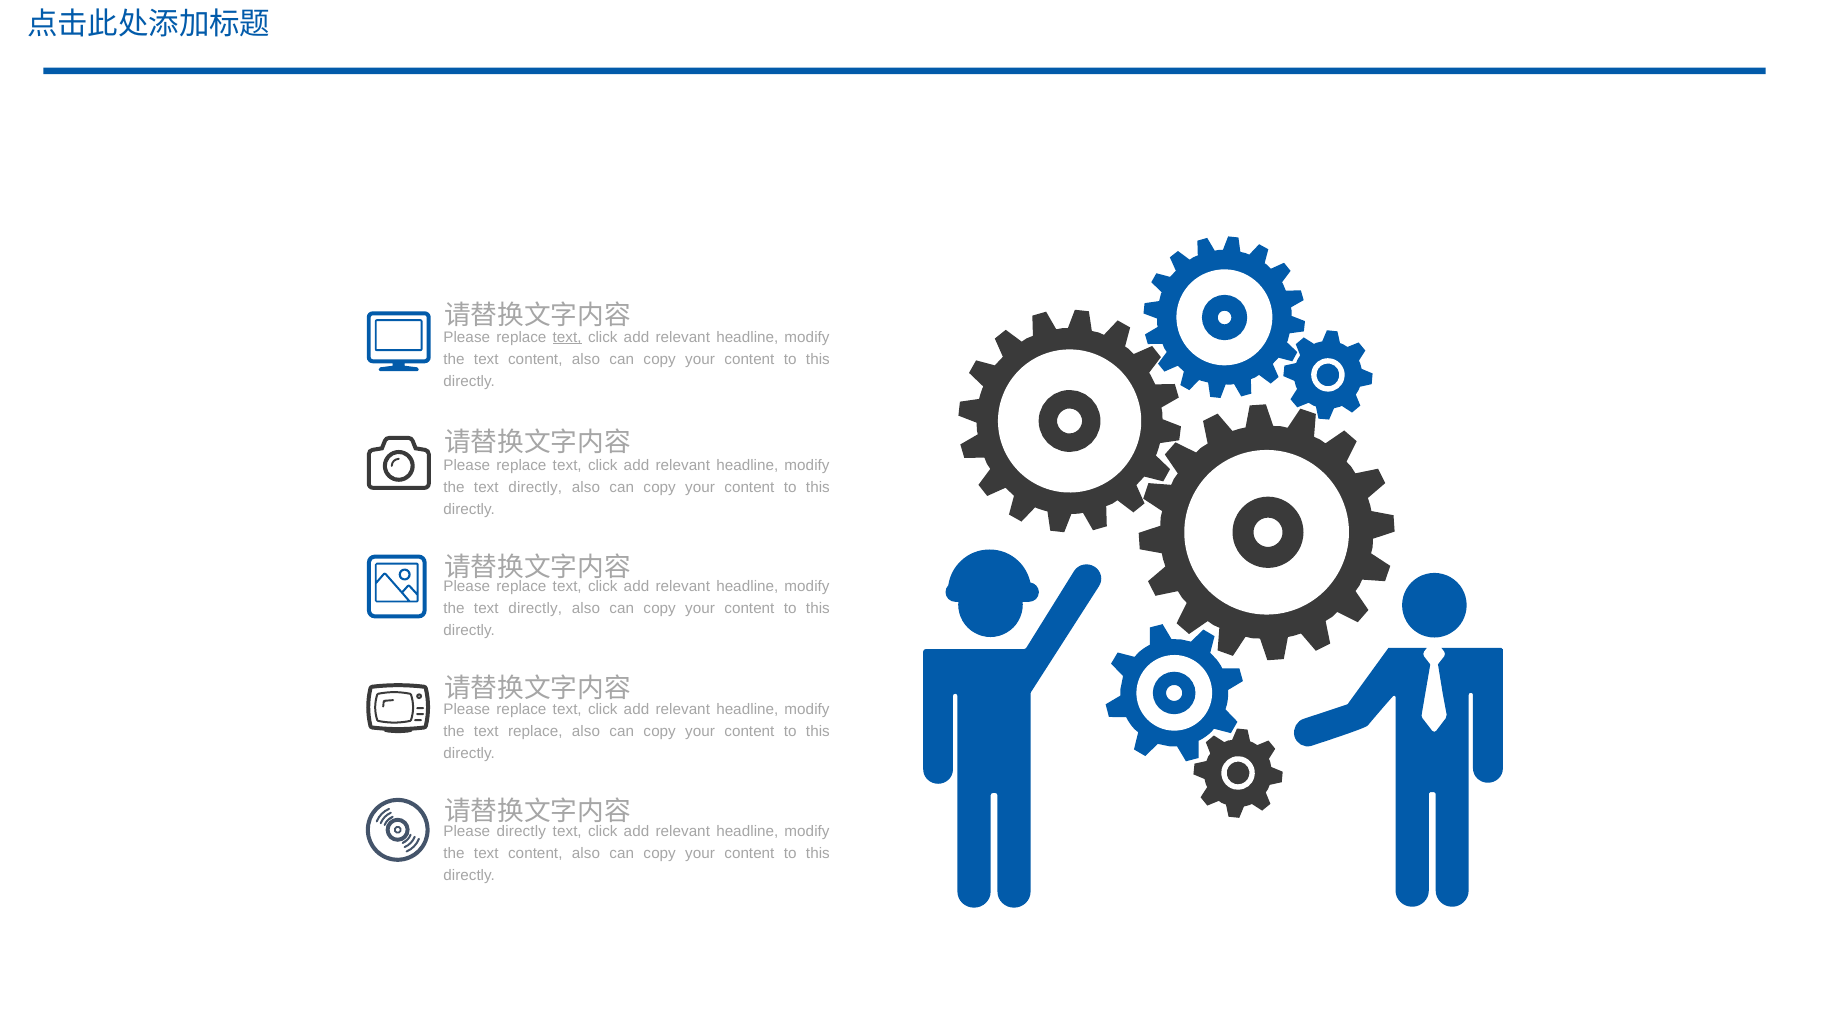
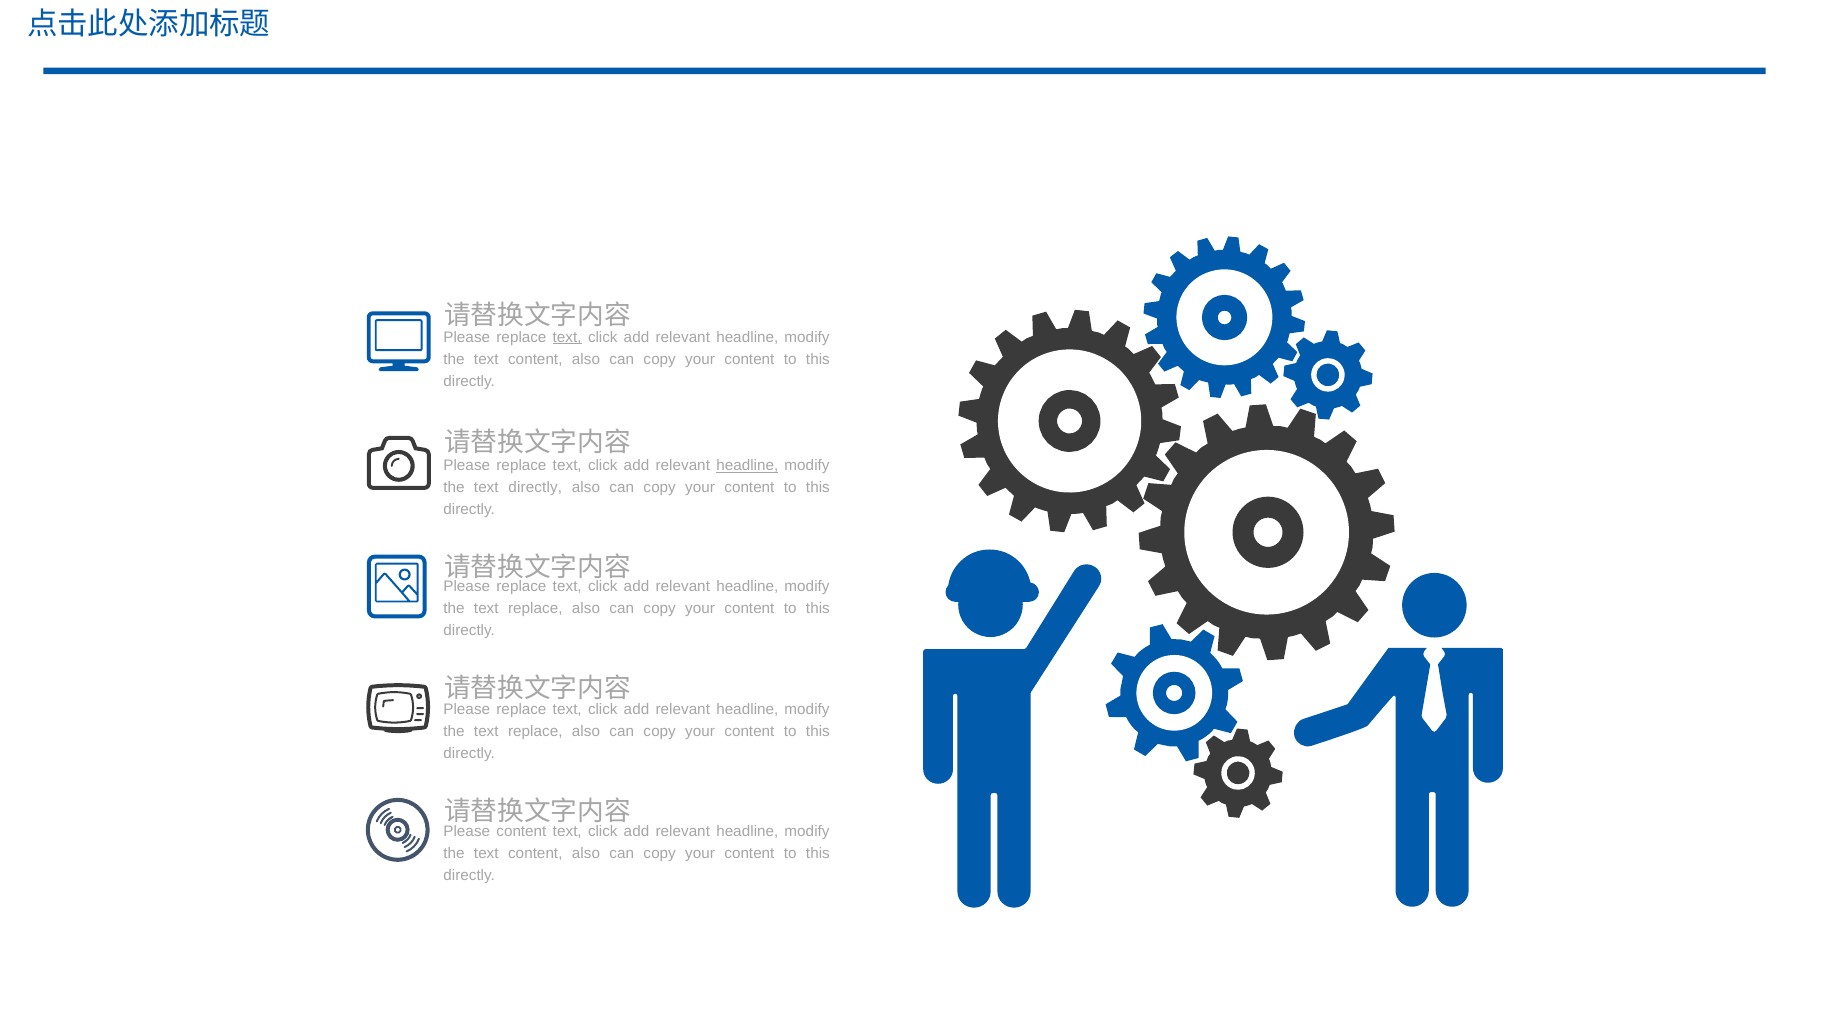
headline at (747, 465) underline: none -> present
directly at (535, 608): directly -> replace
Please directly: directly -> content
